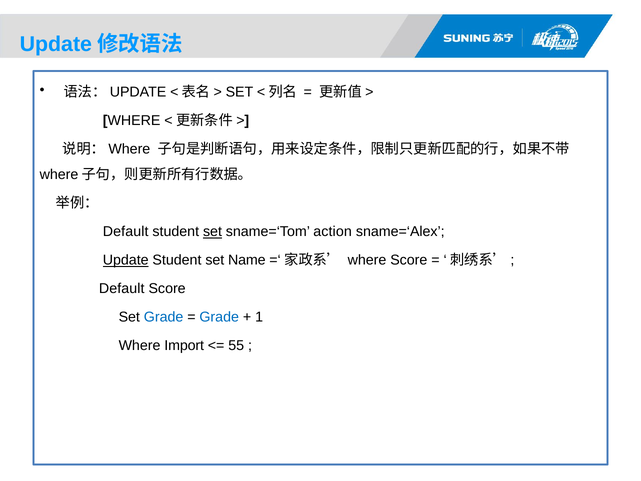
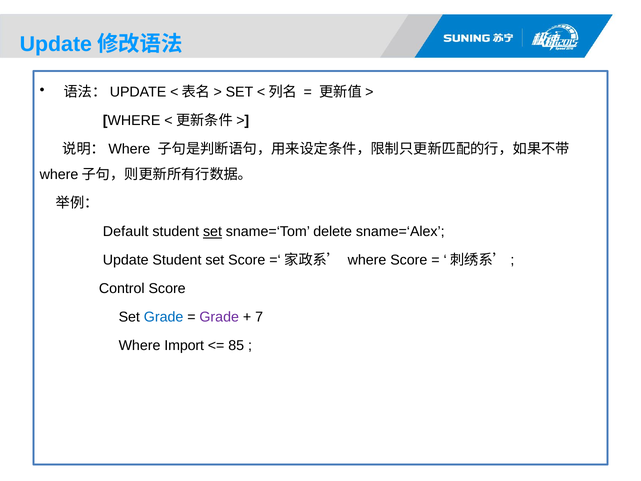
action: action -> delete
Update underline: present -> none
set Name: Name -> Score
Default at (122, 289): Default -> Control
Grade at (219, 317) colour: blue -> purple
1: 1 -> 7
55: 55 -> 85
